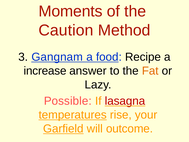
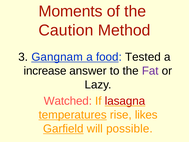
Recipe: Recipe -> Tested
Fat colour: orange -> purple
Possible: Possible -> Watched
your: your -> likes
outcome: outcome -> possible
